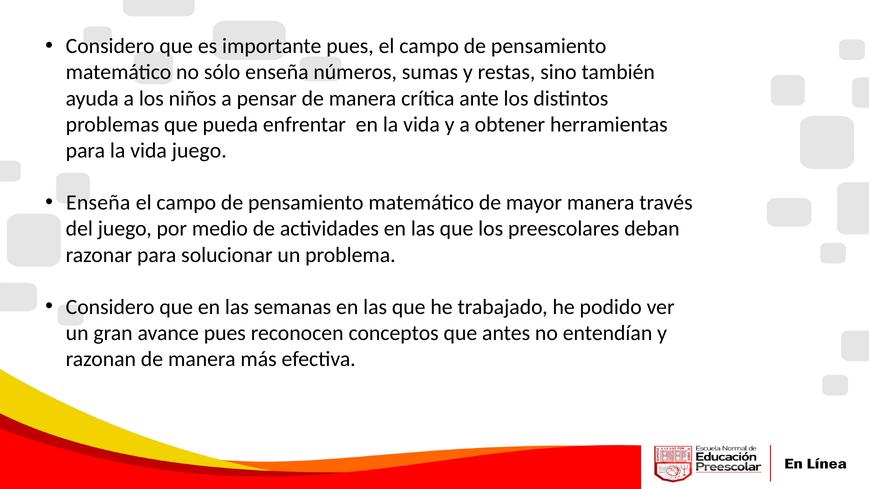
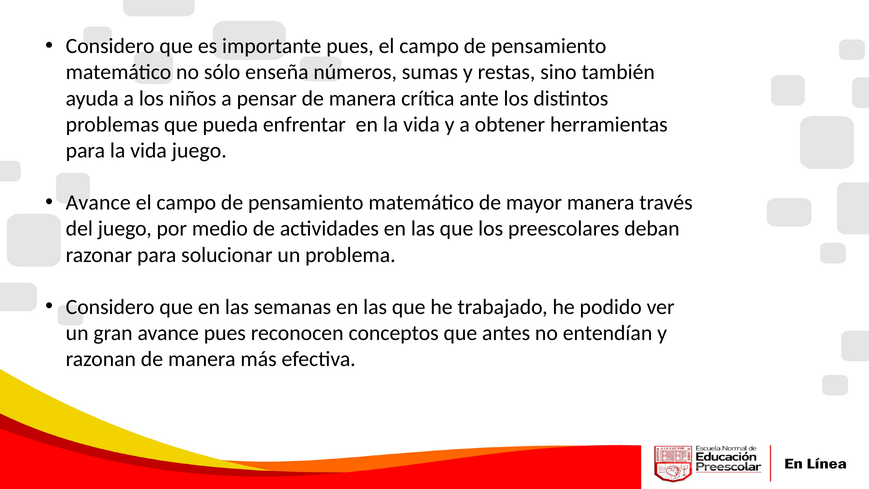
Enseña at (98, 203): Enseña -> Avance
